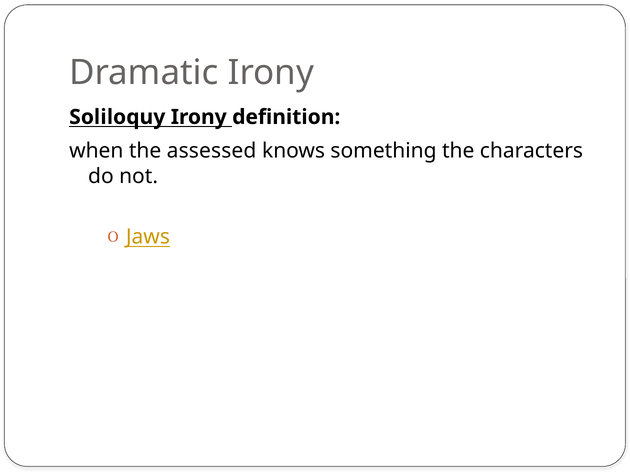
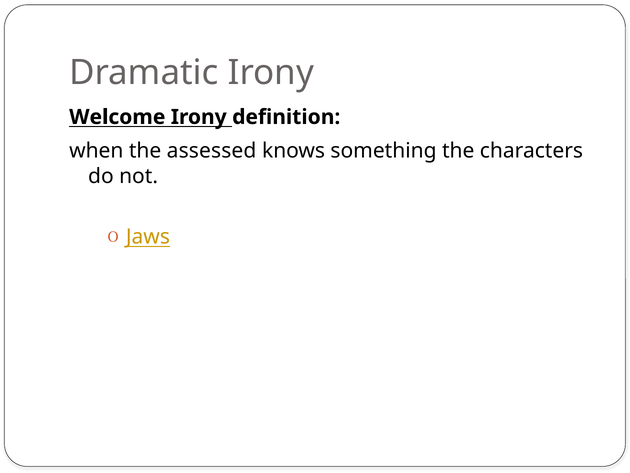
Soliloquy: Soliloquy -> Welcome
